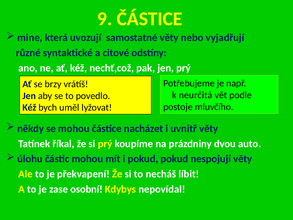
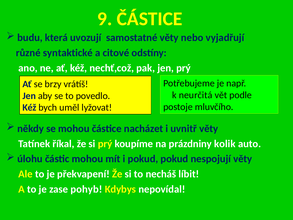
mine: mine -> budu
dvou: dvou -> kolik
osobní: osobní -> pohyb
